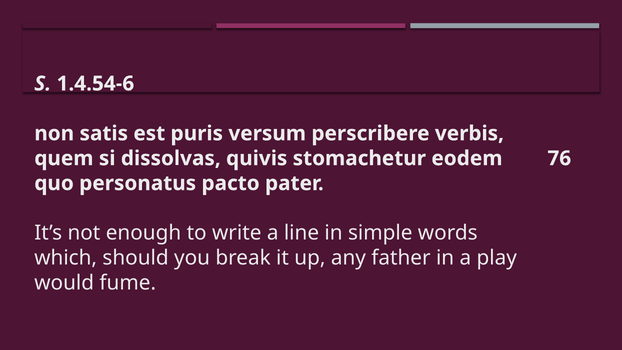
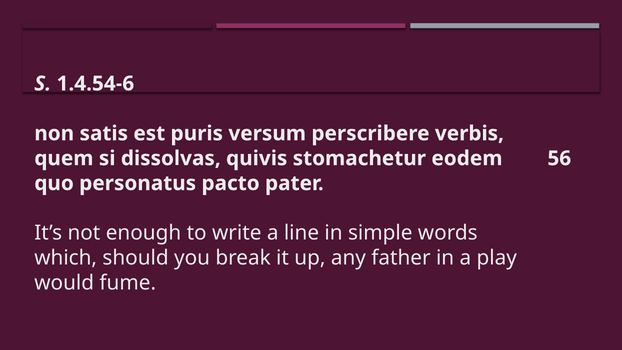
76: 76 -> 56
